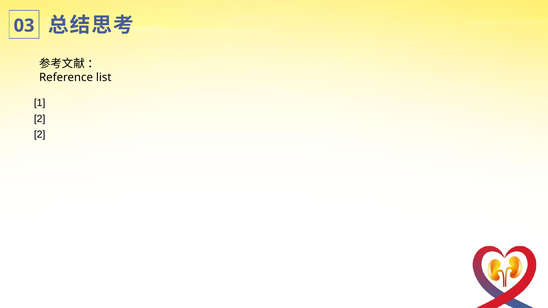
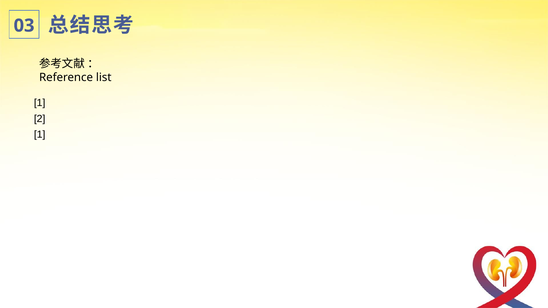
2 at (40, 135): 2 -> 1
